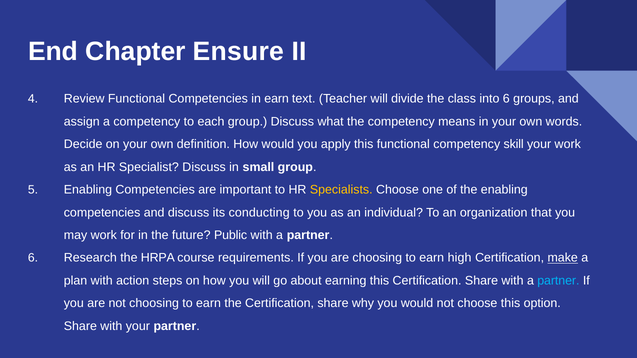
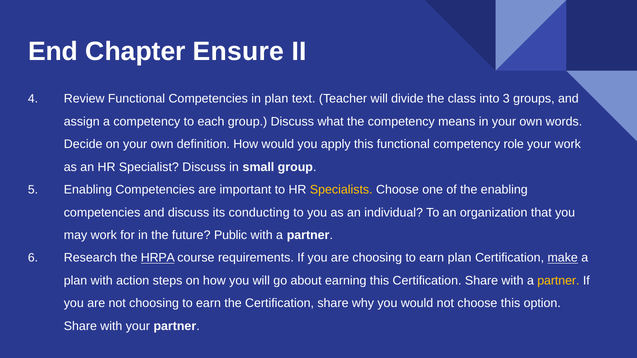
in earn: earn -> plan
into 6: 6 -> 3
skill: skill -> role
HRPA underline: none -> present
earn high: high -> plan
partner at (558, 281) colour: light blue -> yellow
